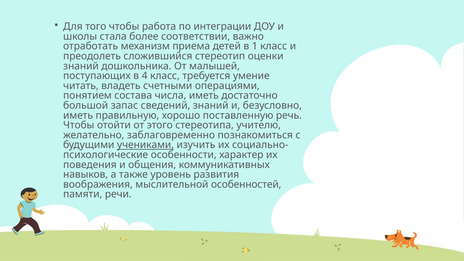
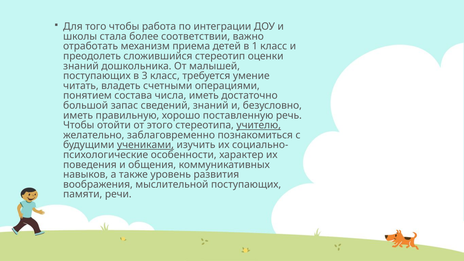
4: 4 -> 3
учителю underline: none -> present
мыслительной особенностей: особенностей -> поступающих
